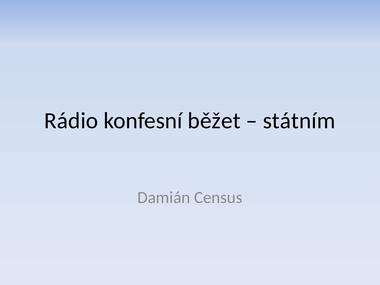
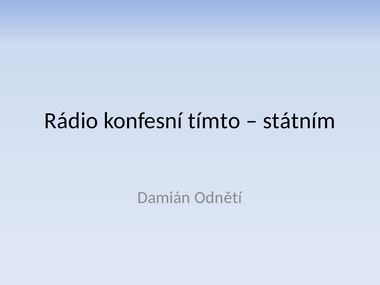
běžet: běžet -> tímto
Census: Census -> Odnětí
